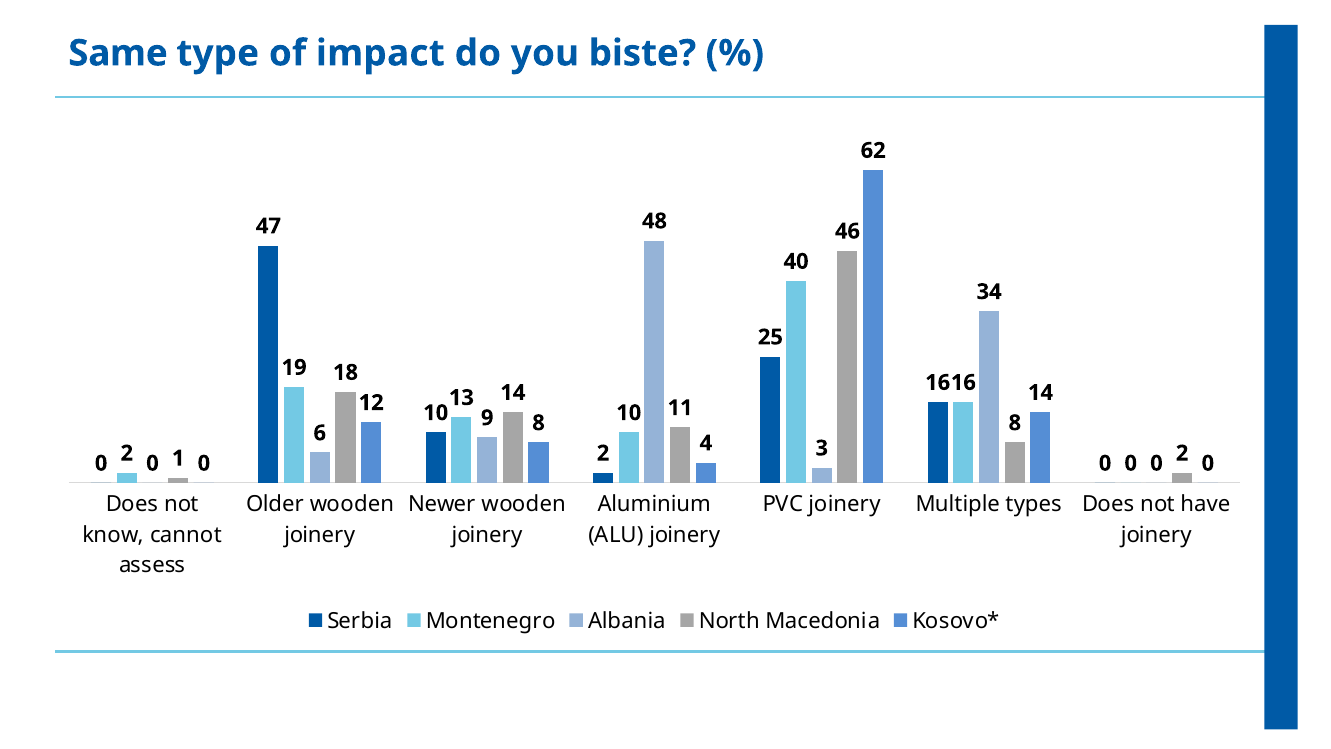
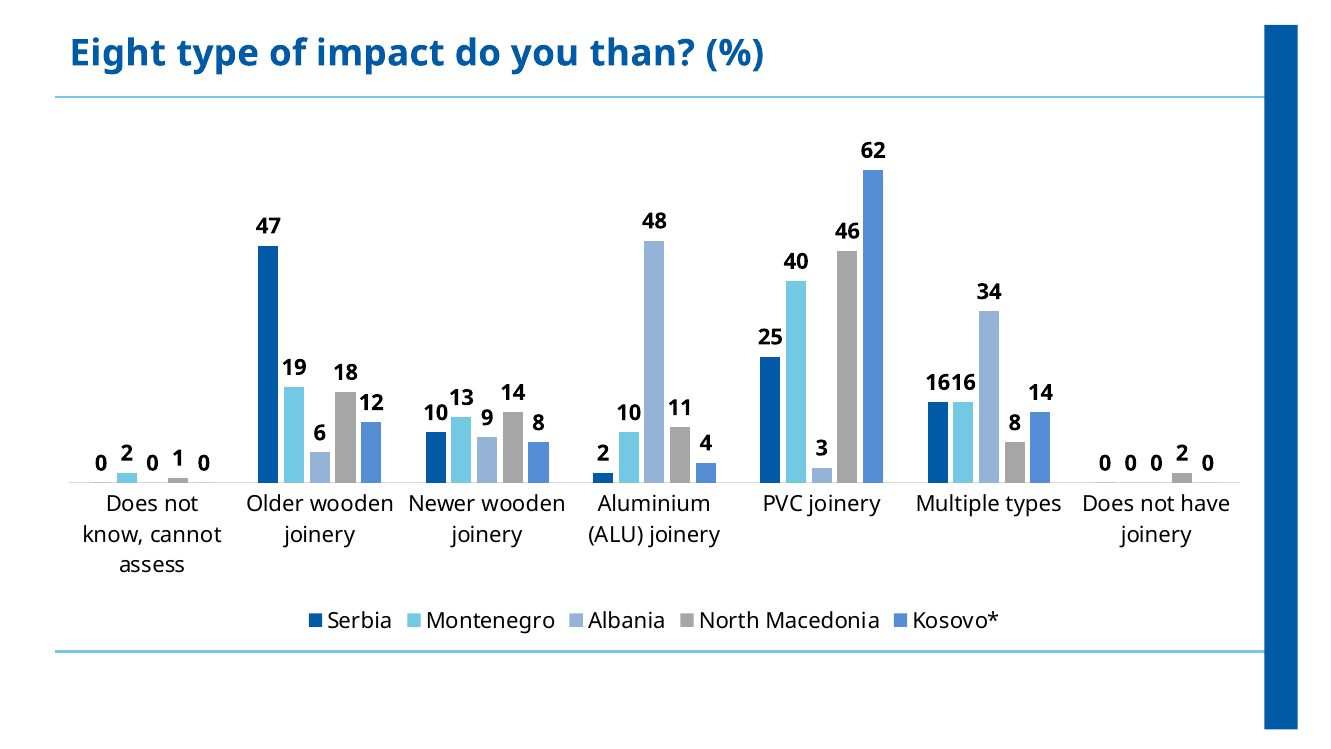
Same: Same -> Eight
biste: biste -> than
